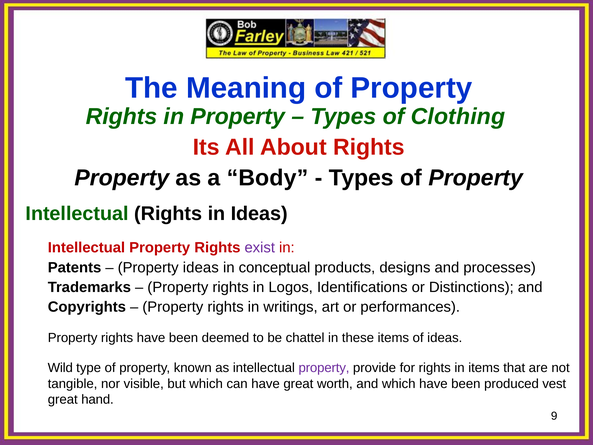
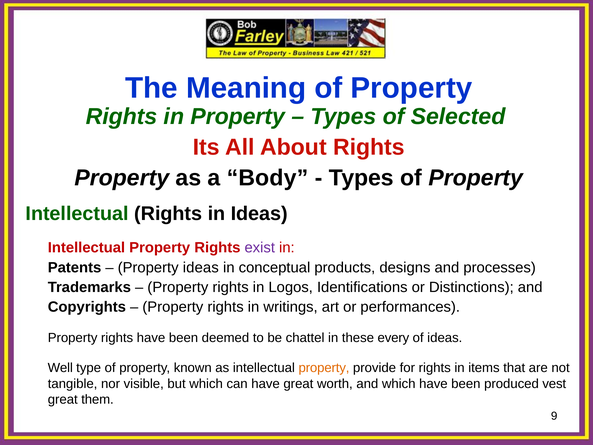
Clothing: Clothing -> Selected
these items: items -> every
Wild: Wild -> Well
property at (324, 368) colour: purple -> orange
hand: hand -> them
